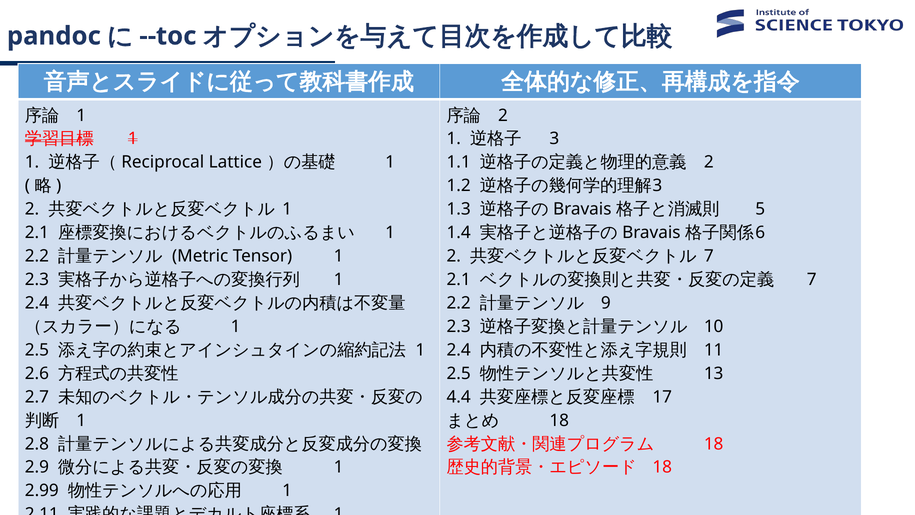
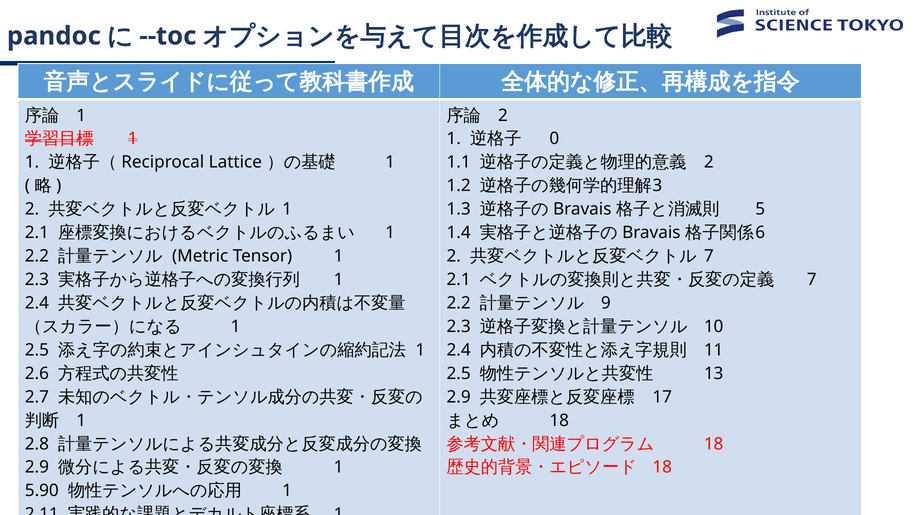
3: 3 -> 0
4.4 at (459, 397): 4.4 -> 2.9
2.99: 2.99 -> 5.90
